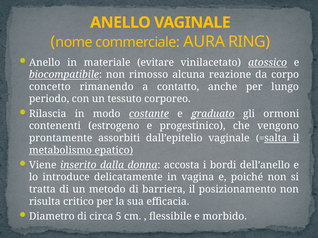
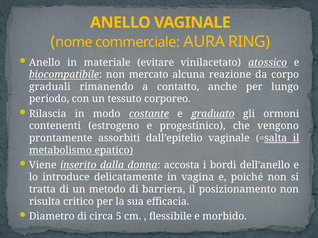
rimosso: rimosso -> mercato
concetto: concetto -> graduali
